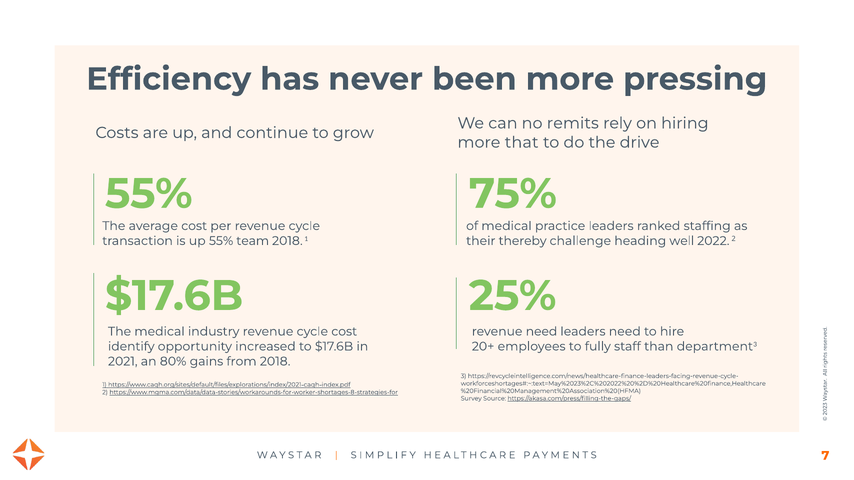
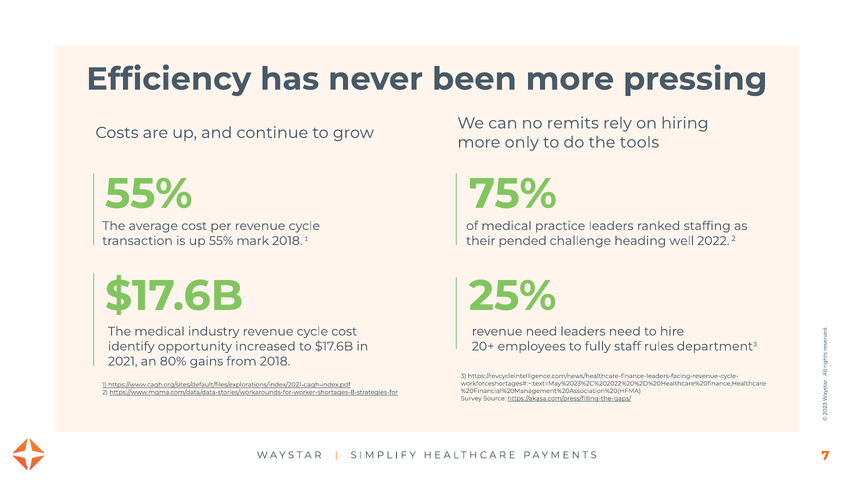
that: that -> only
drive: drive -> tools
team: team -> mark
thereby: thereby -> pended
than: than -> rules
